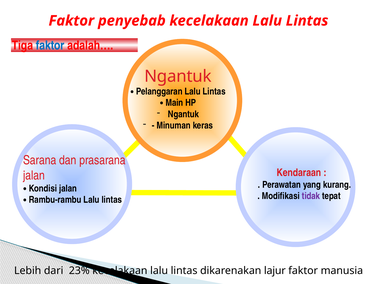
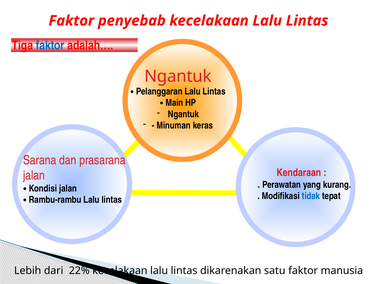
tidak colour: purple -> blue
23%: 23% -> 22%
lajur: lajur -> satu
